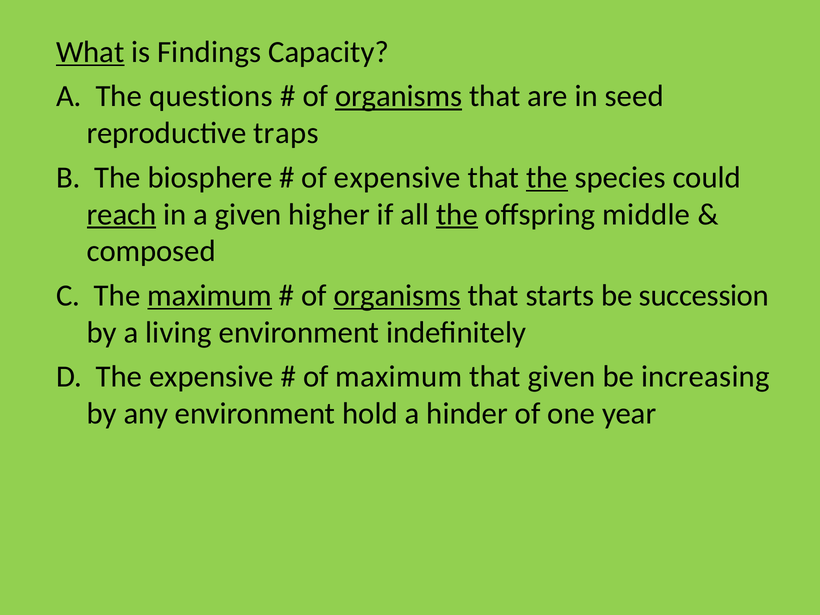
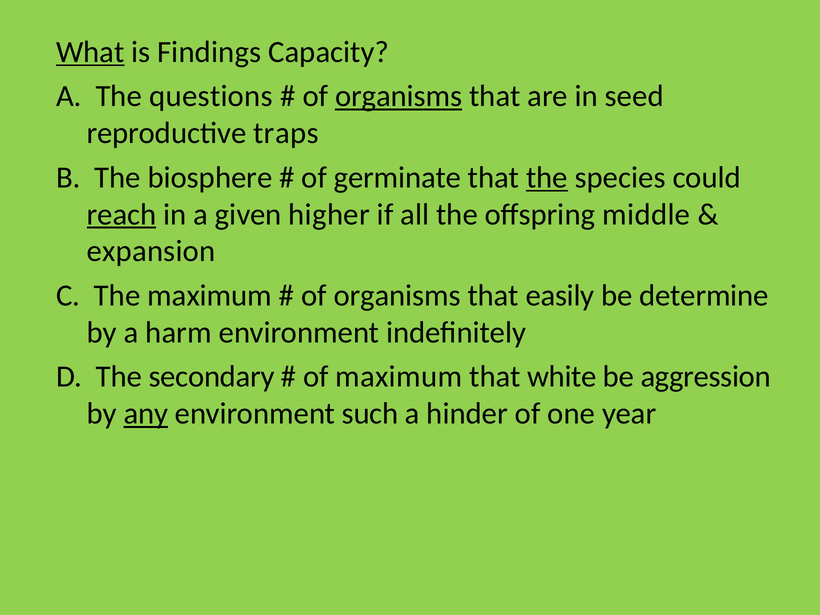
of expensive: expensive -> germinate
the at (457, 214) underline: present -> none
composed: composed -> expansion
maximum at (210, 296) underline: present -> none
organisms at (397, 296) underline: present -> none
starts: starts -> easily
succession: succession -> determine
living: living -> harm
The expensive: expensive -> secondary
that given: given -> white
increasing: increasing -> aggression
any underline: none -> present
hold: hold -> such
